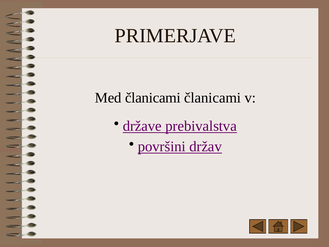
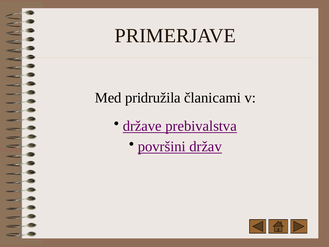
Med članicami: članicami -> pridružila
